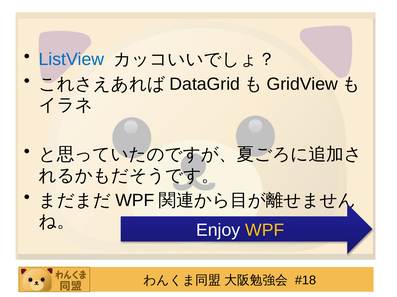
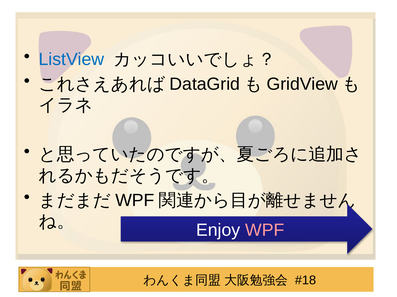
WPF at (265, 231) colour: yellow -> pink
